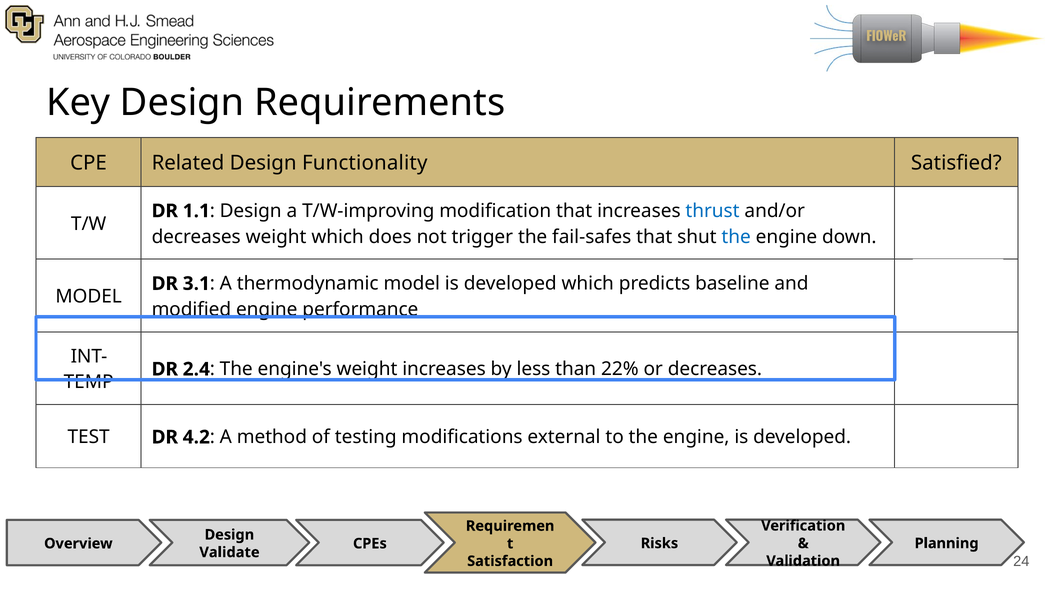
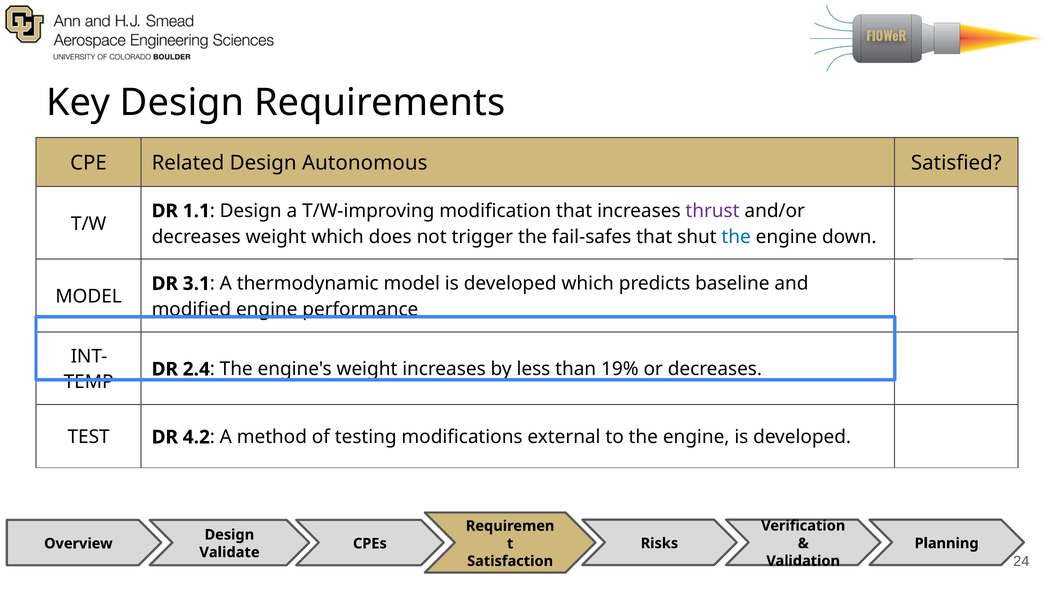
Functionality: Functionality -> Autonomous
thrust colour: blue -> purple
22%: 22% -> 19%
